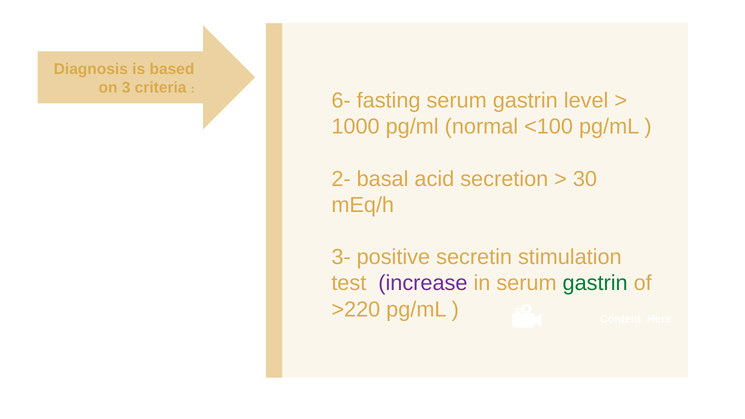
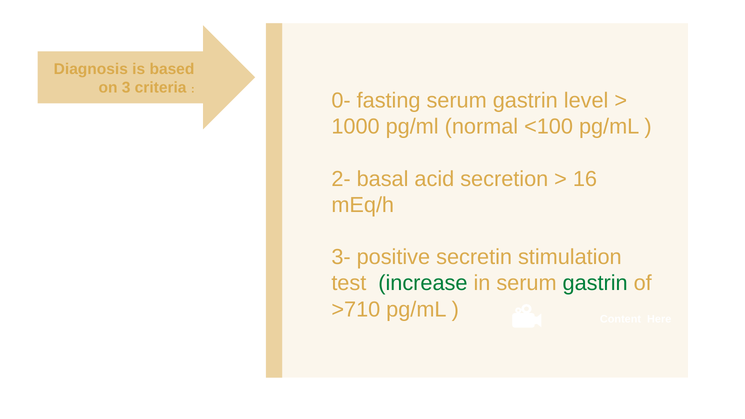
6-: 6- -> 0-
30: 30 -> 16
increase colour: purple -> green
>220: >220 -> >710
